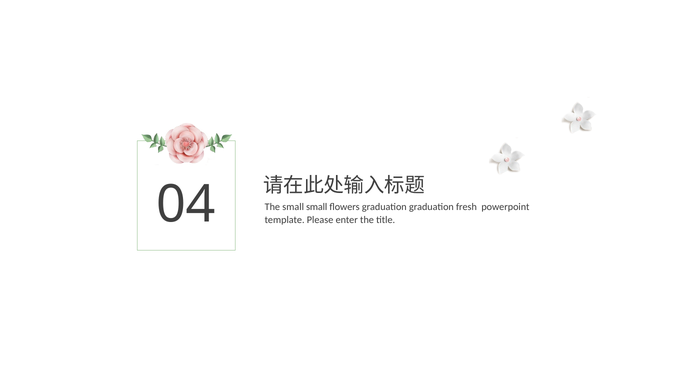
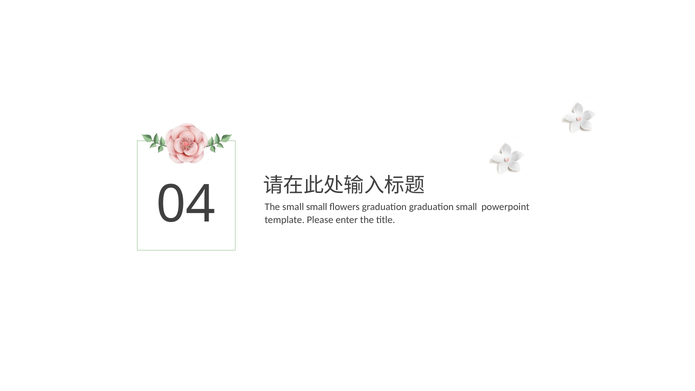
graduation fresh: fresh -> small
